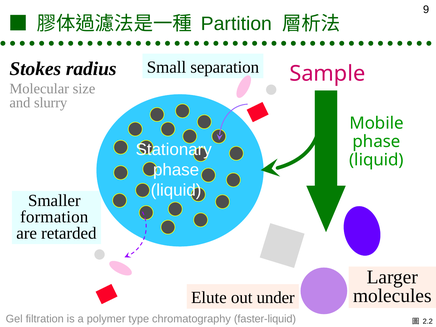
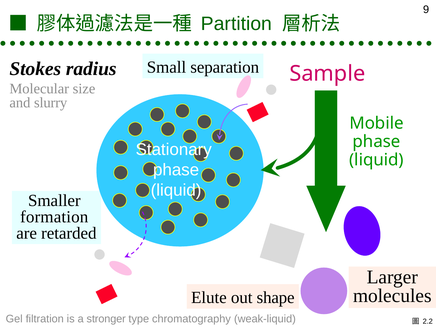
under: under -> shape
polymer: polymer -> stronger
faster-liquid: faster-liquid -> weak-liquid
